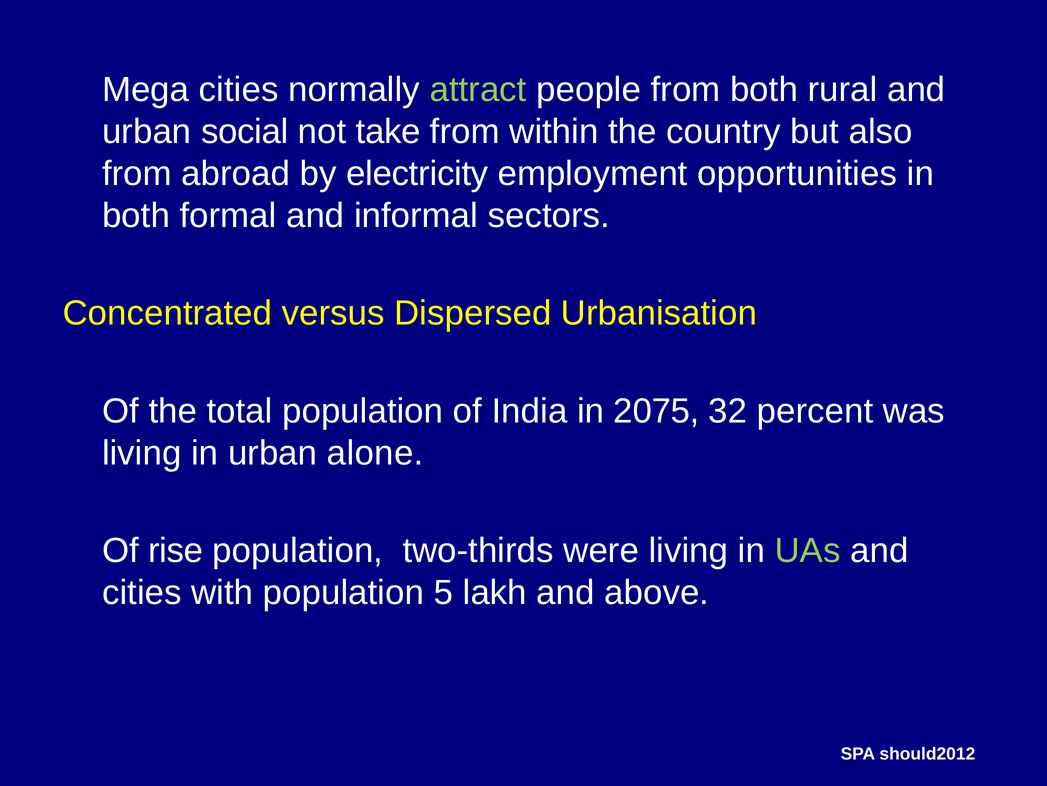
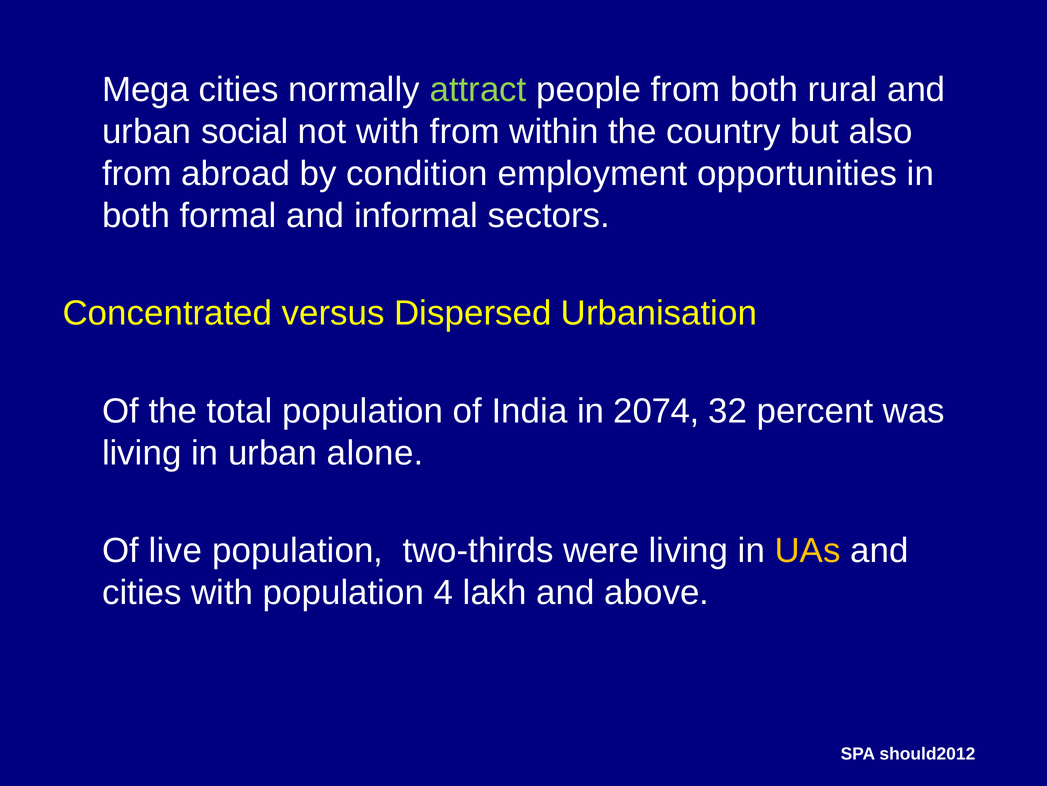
not take: take -> with
electricity: electricity -> condition
2075: 2075 -> 2074
rise: rise -> live
UAs colour: light green -> yellow
5: 5 -> 4
